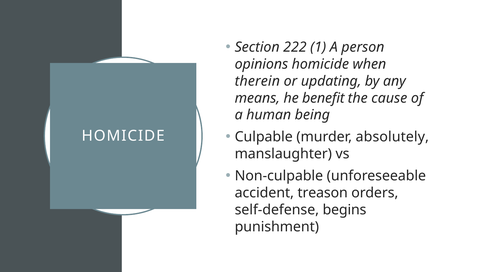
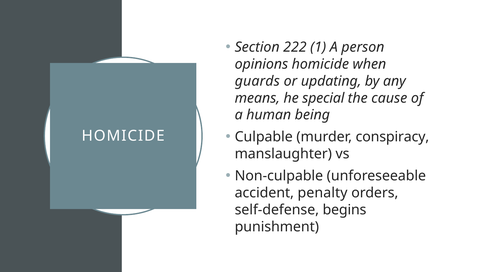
therein: therein -> guards
benefit: benefit -> special
absolutely: absolutely -> conspiracy
treason: treason -> penalty
